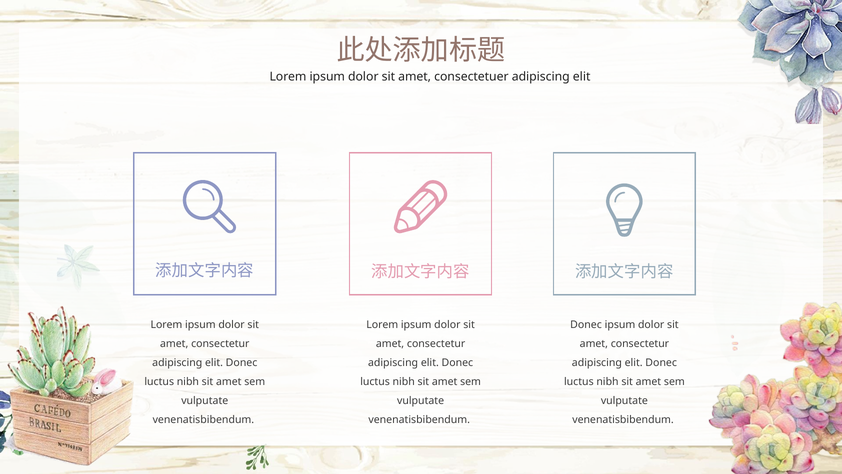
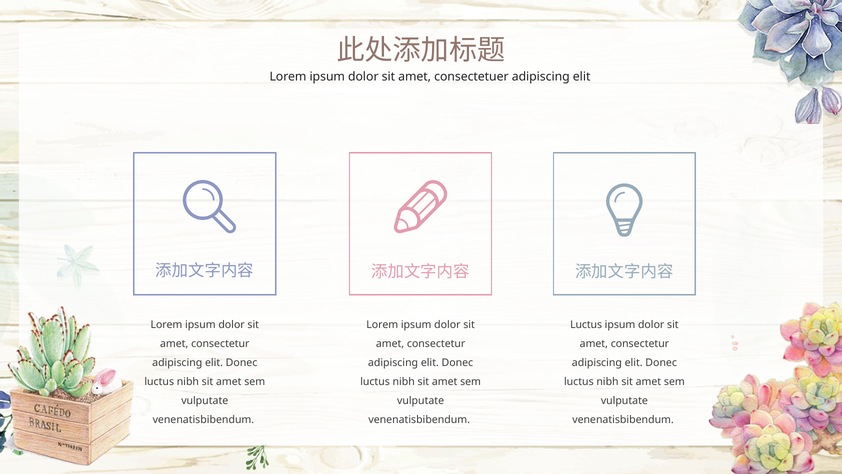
Donec at (586, 324): Donec -> Luctus
